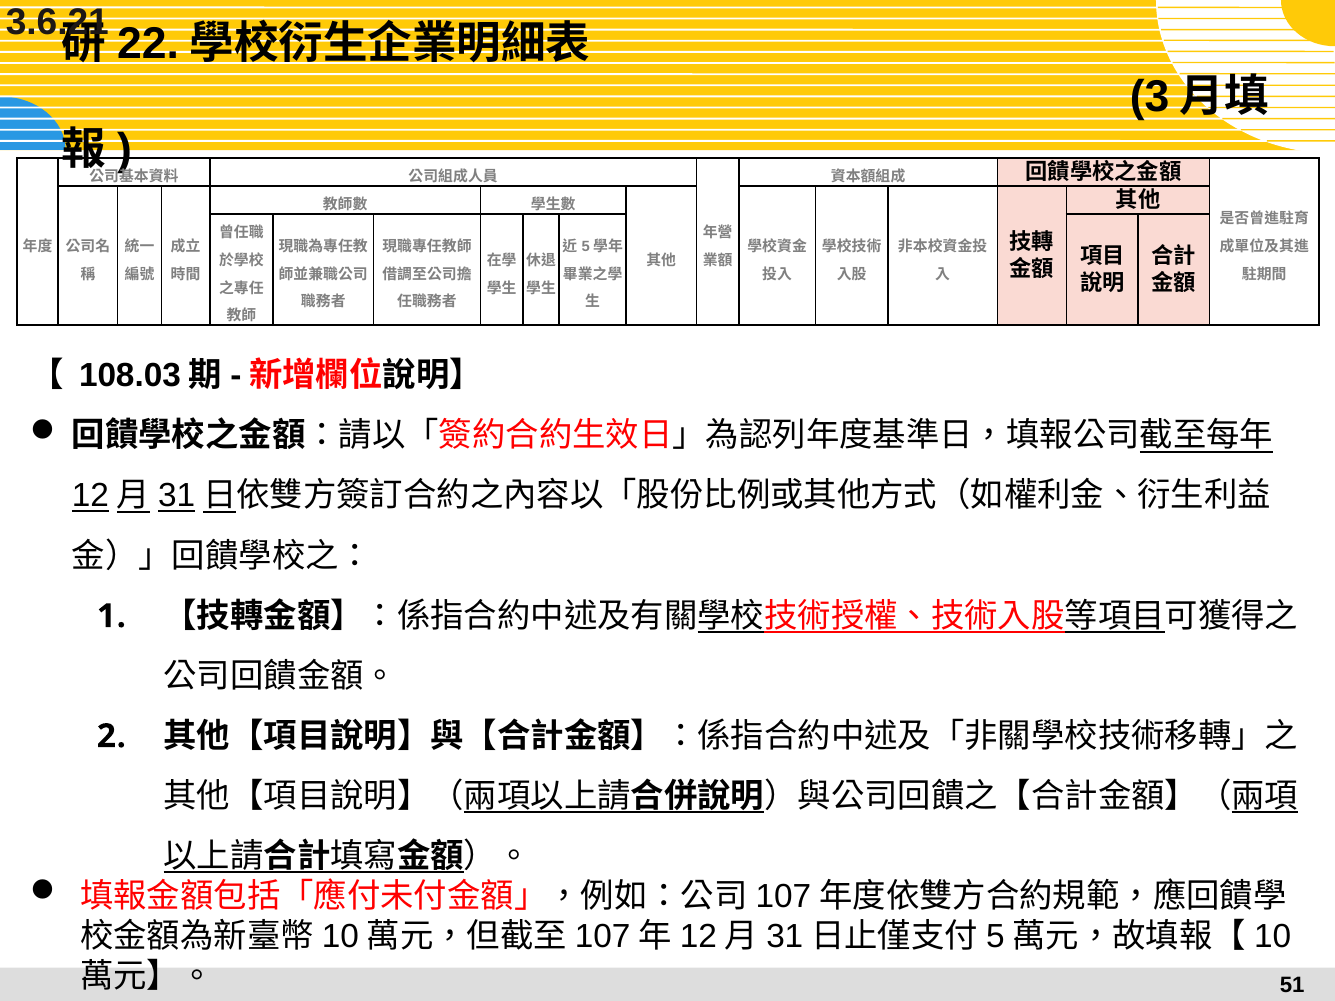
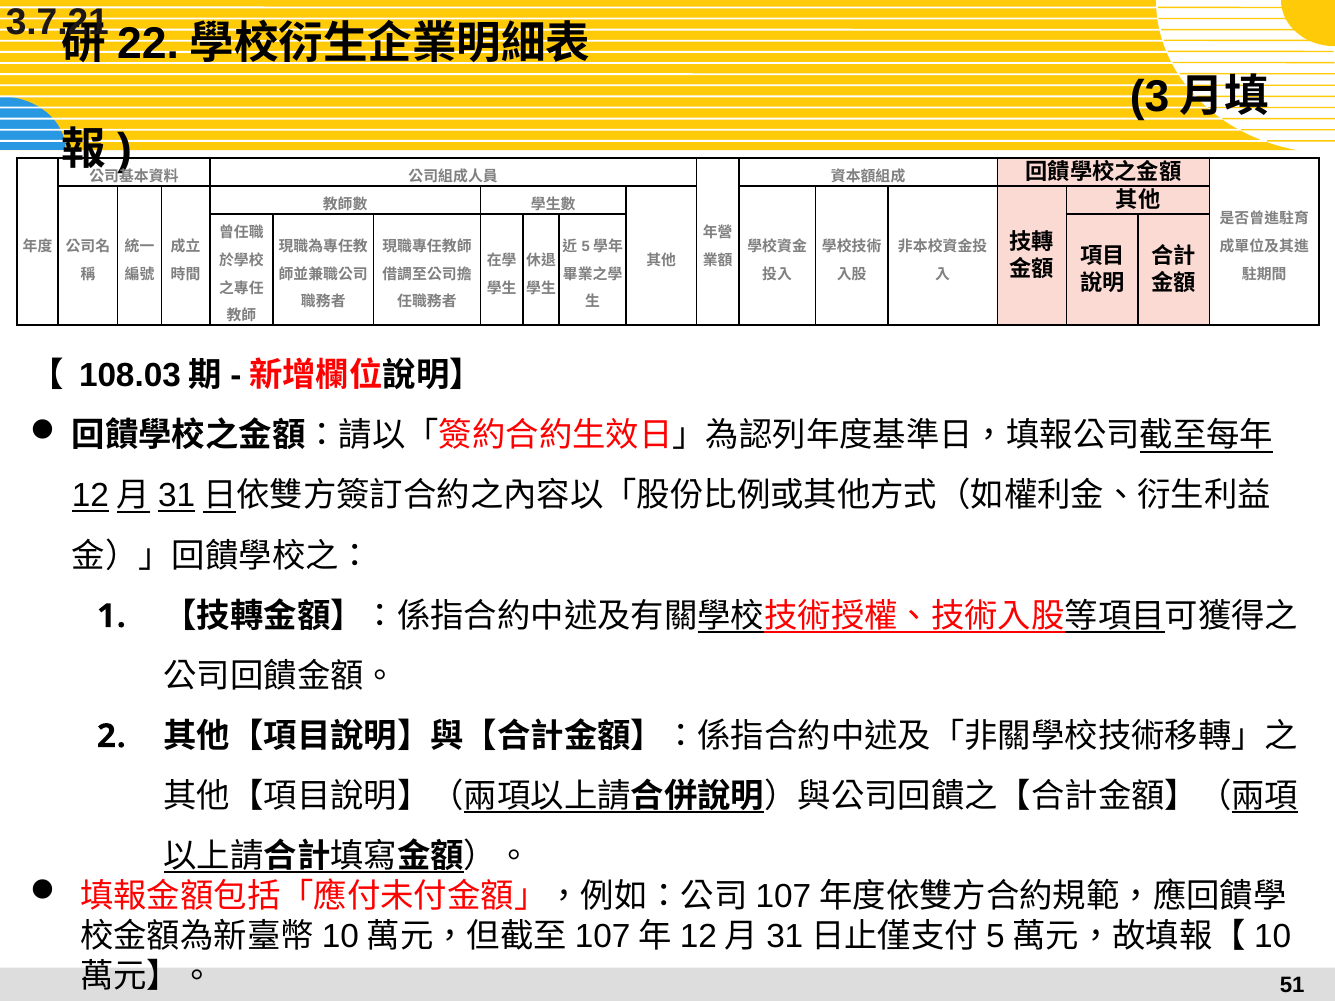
3.6.21: 3.6.21 -> 3.7.21
